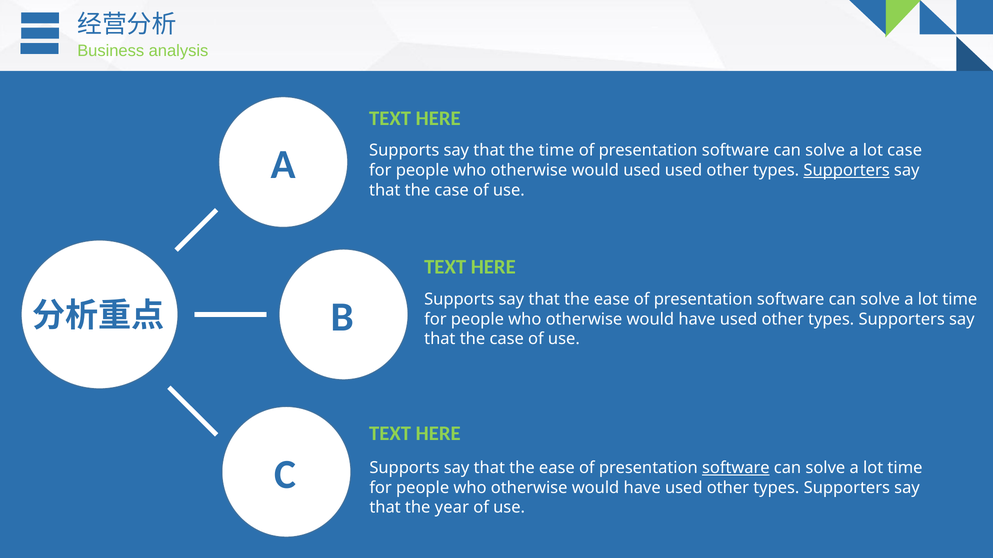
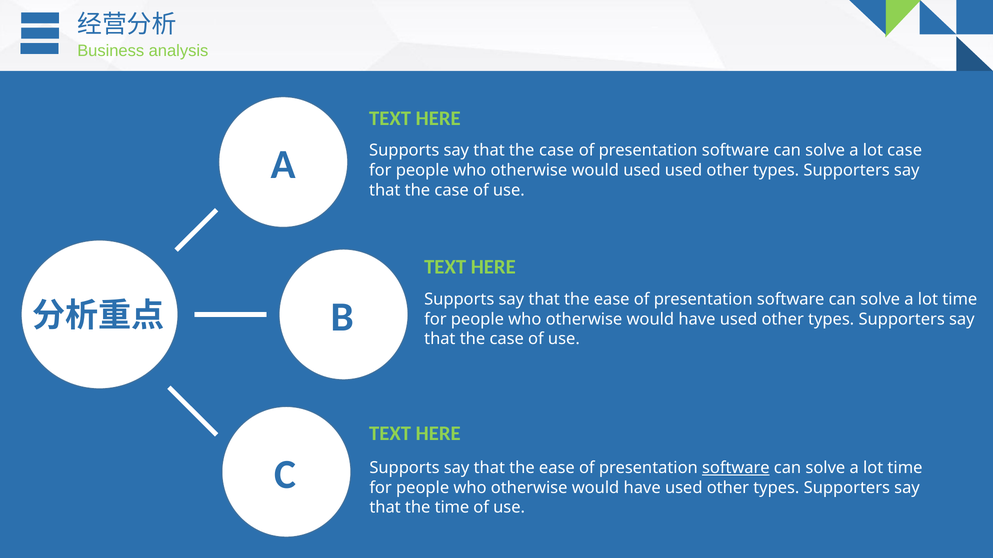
time at (557, 151): time -> case
Supporters at (847, 170) underline: present -> none
the year: year -> time
